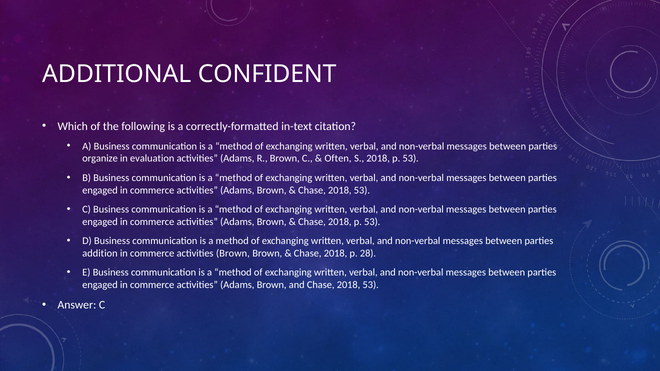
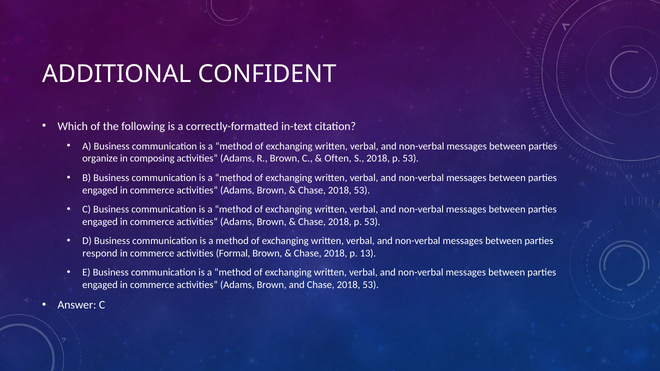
evaluation: evaluation -> composing
addition: addition -> respond
activities Brown: Brown -> Formal
28: 28 -> 13
